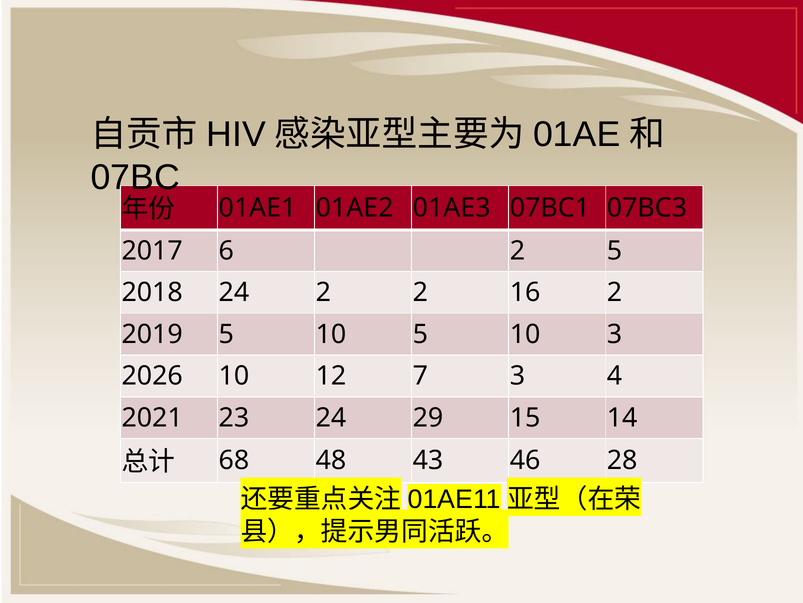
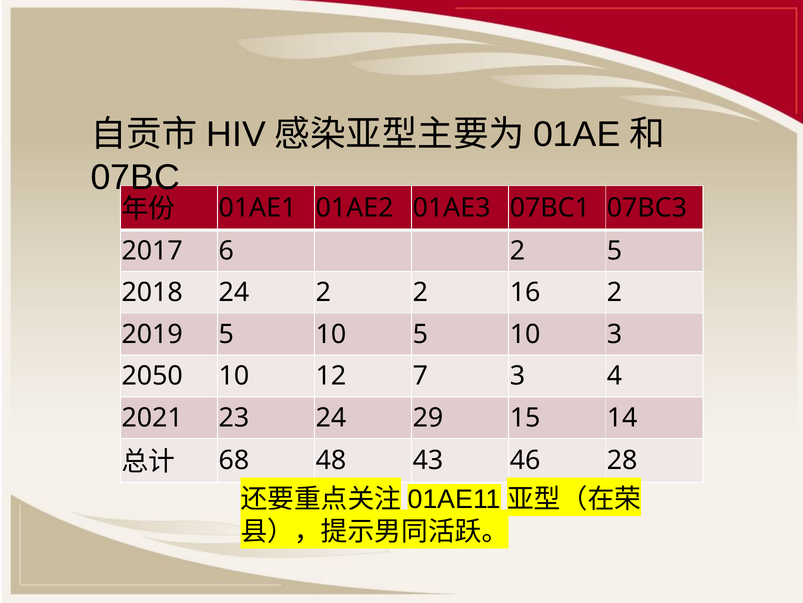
2026: 2026 -> 2050
